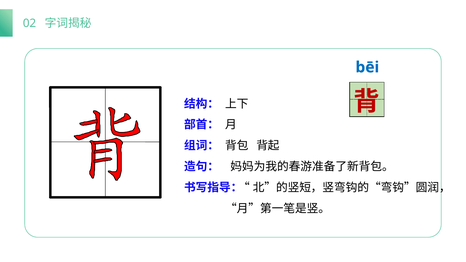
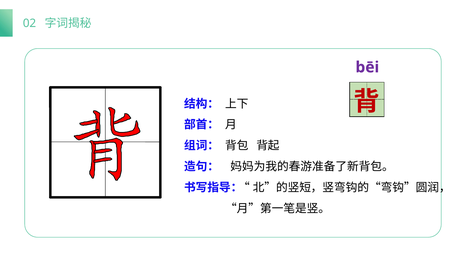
bēi colour: blue -> purple
